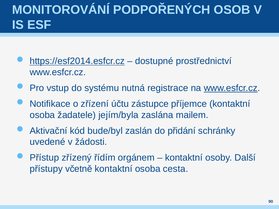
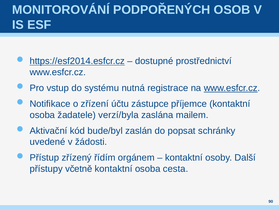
jejím/byla: jejím/byla -> verzí/byla
přidání: přidání -> popsat
